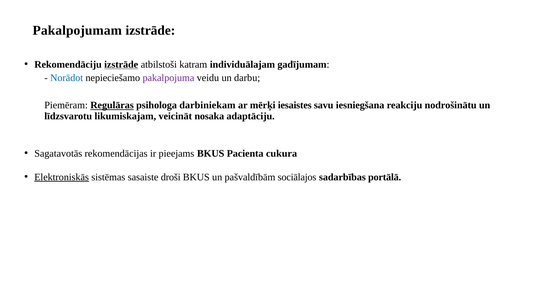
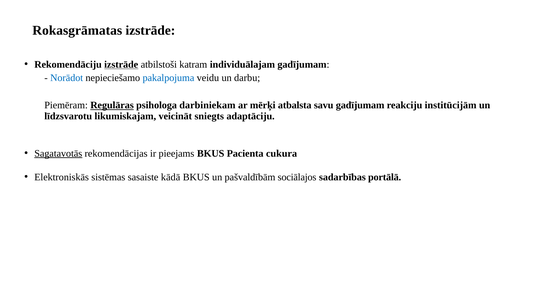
Pakalpojumam: Pakalpojumam -> Rokasgrāmatas
pakalpojuma colour: purple -> blue
iesaistes: iesaistes -> atbalsta
savu iesniegšana: iesniegšana -> gadījumam
nodrošinātu: nodrošinātu -> institūcijām
nosaka: nosaka -> sniegts
Sagatavotās underline: none -> present
Elektroniskās underline: present -> none
droši: droši -> kādā
